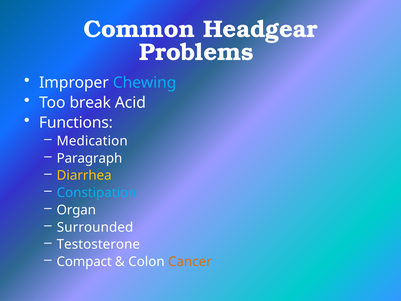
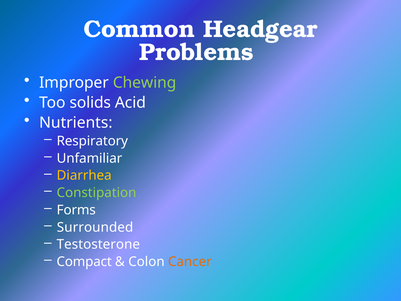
Chewing colour: light blue -> light green
break: break -> solids
Functions: Functions -> Nutrients
Medication: Medication -> Respiratory
Paragraph: Paragraph -> Unfamiliar
Constipation colour: light blue -> light green
Organ: Organ -> Forms
